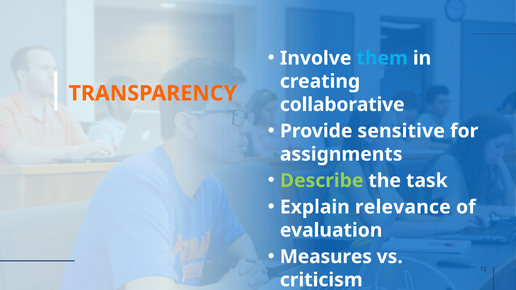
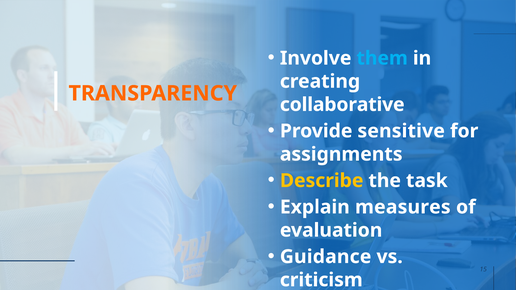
Describe colour: light green -> yellow
relevance: relevance -> measures
Measures: Measures -> Guidance
